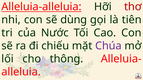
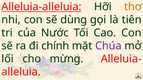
thơ colour: red -> orange
chiếu: chiếu -> chính
thông: thông -> mừng
